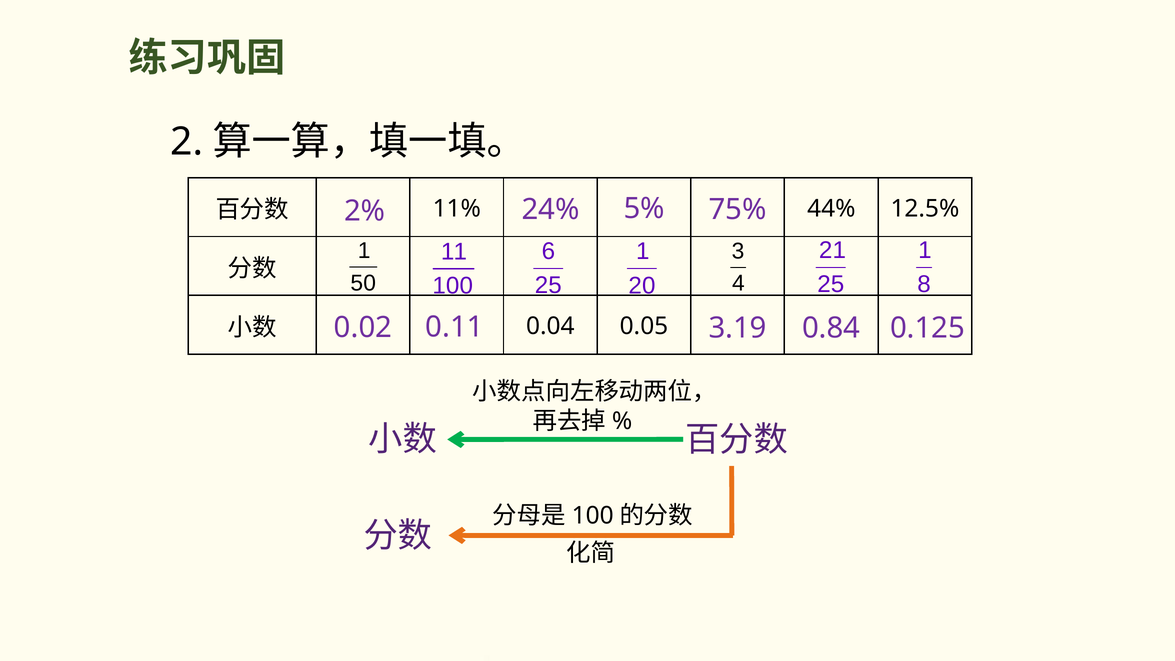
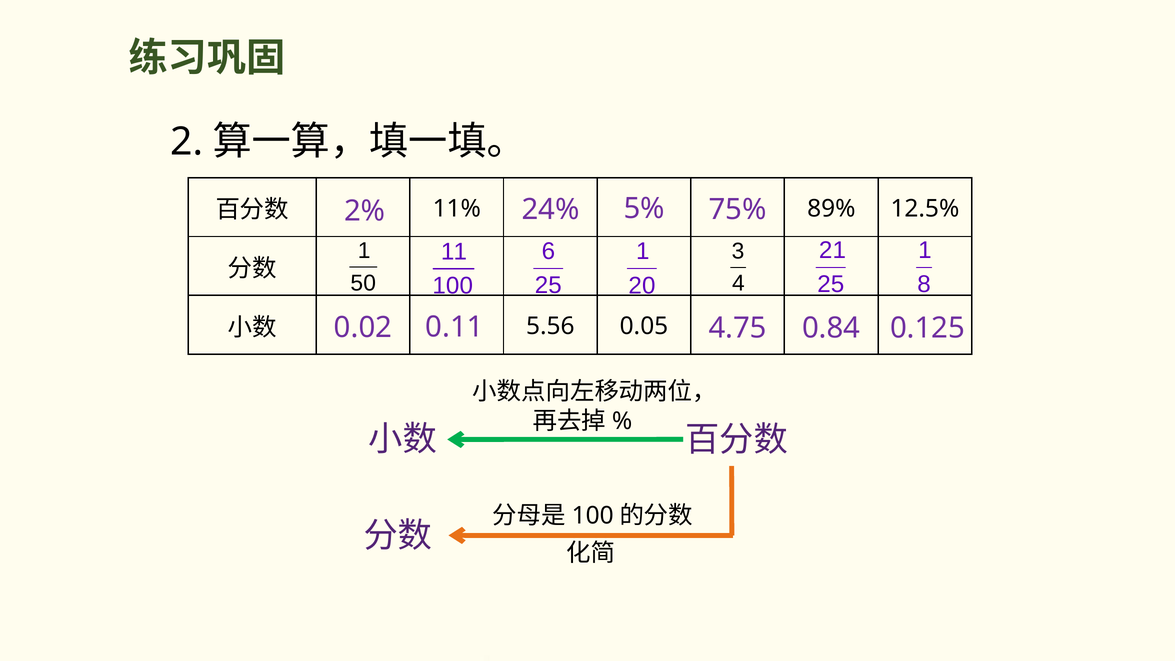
44%: 44% -> 89%
0.04: 0.04 -> 5.56
3.19: 3.19 -> 4.75
